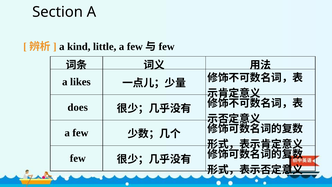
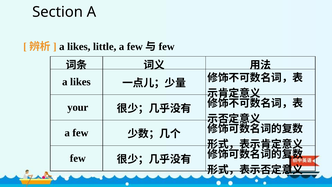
kind at (79, 46): kind -> likes
does: does -> your
